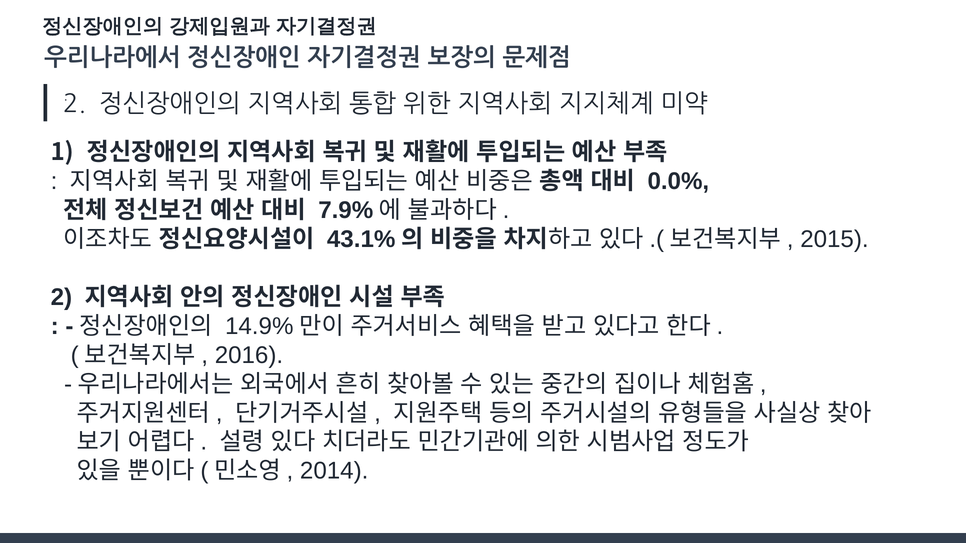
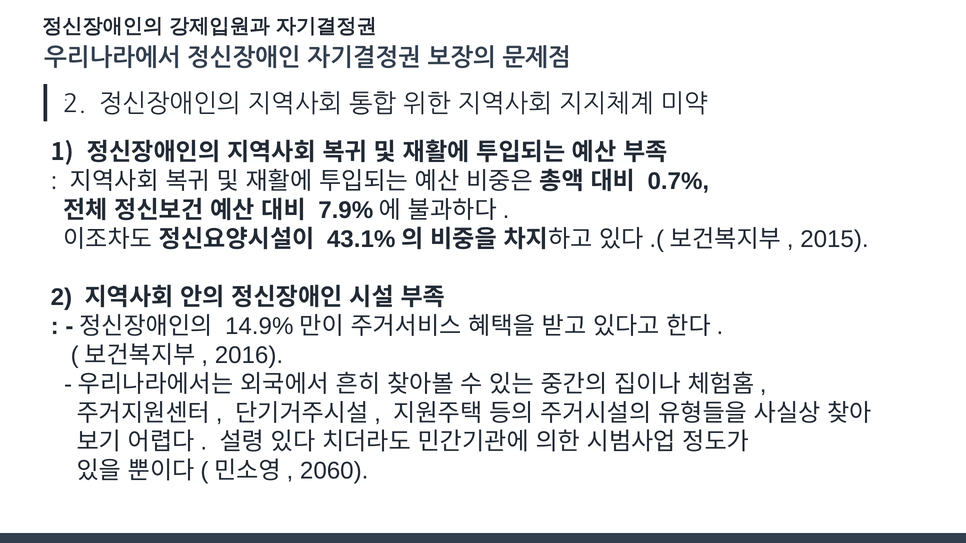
0.0%: 0.0% -> 0.7%
2014: 2014 -> 2060
